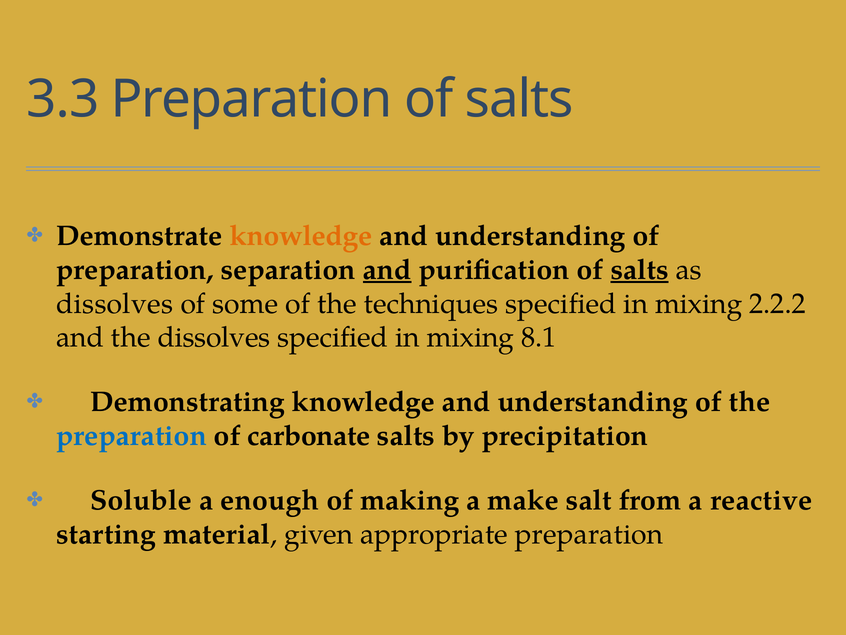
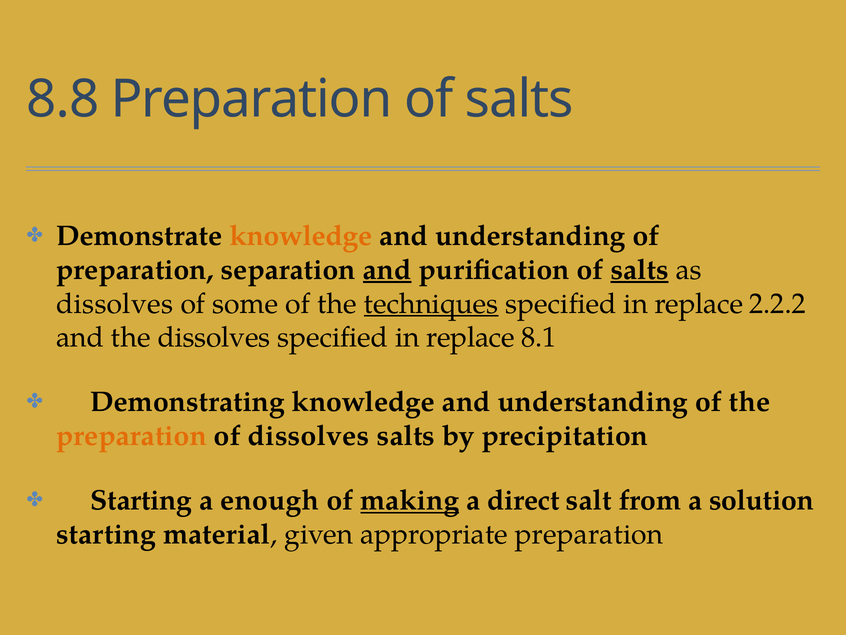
3.3: 3.3 -> 8.8
techniques underline: none -> present
mixing at (699, 303): mixing -> replace
mixing at (470, 337): mixing -> replace
preparation at (131, 436) colour: blue -> orange
of carbonate: carbonate -> dissolves
Soluble at (141, 500): Soluble -> Starting
making underline: none -> present
make: make -> direct
reactive: reactive -> solution
